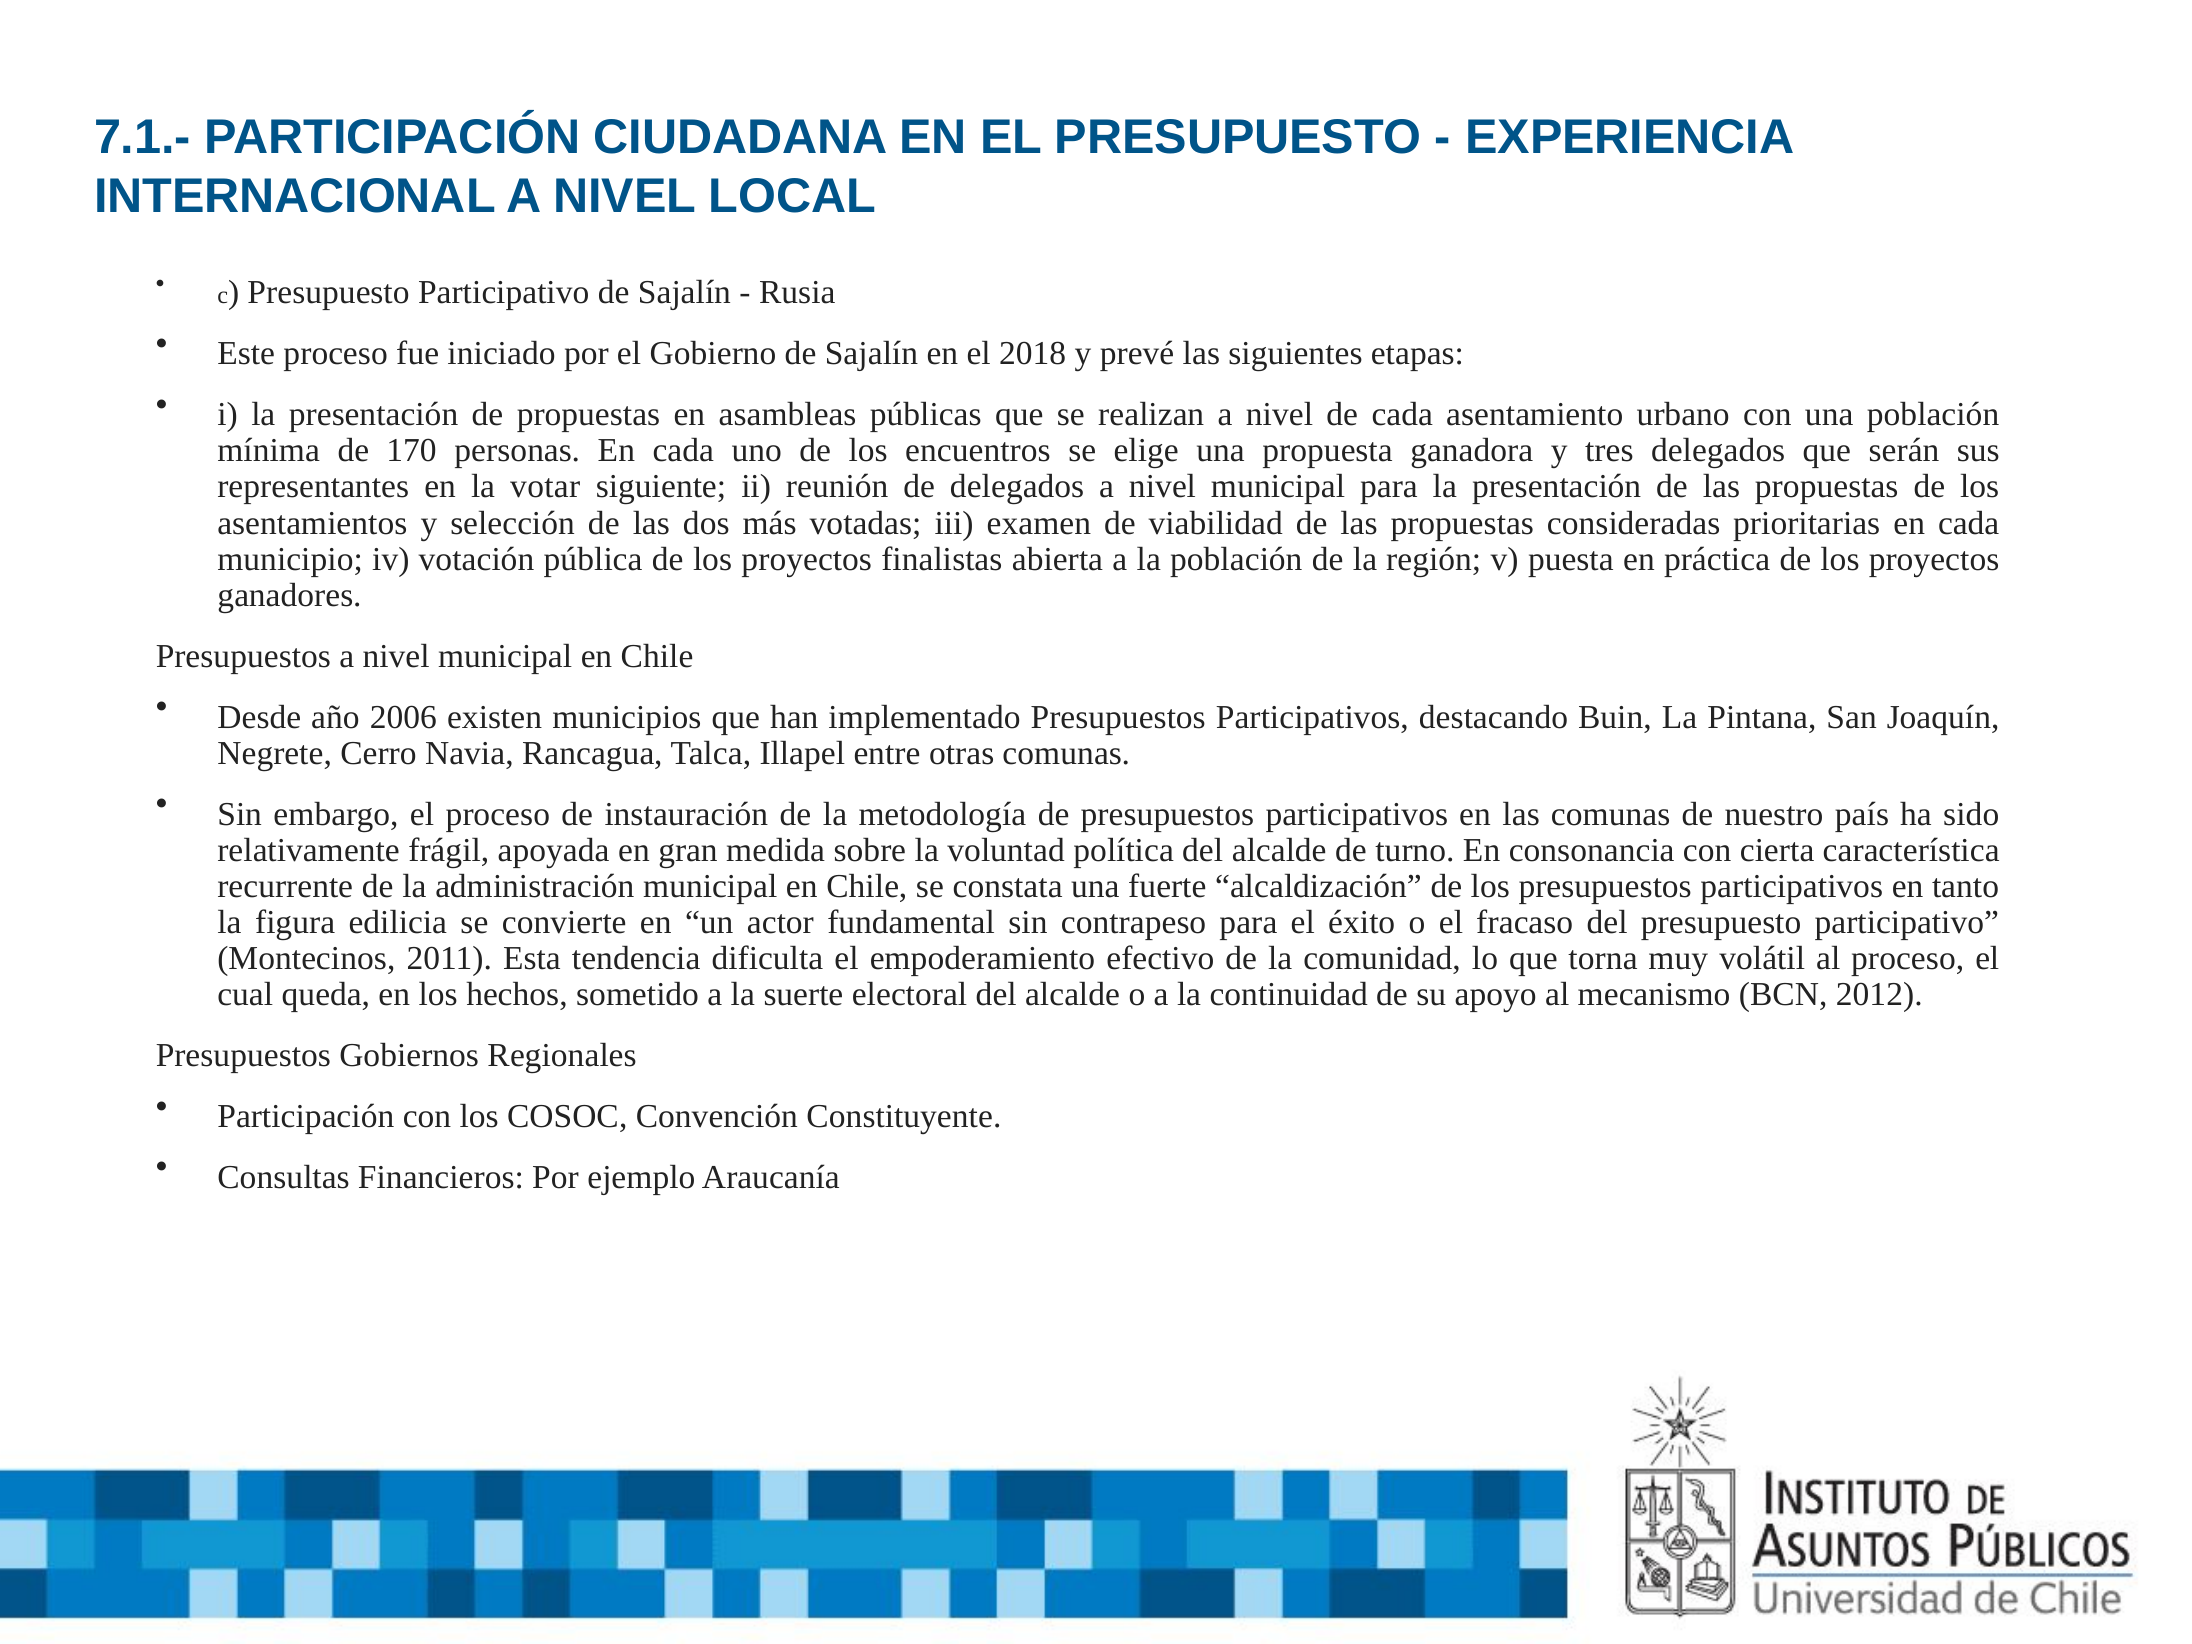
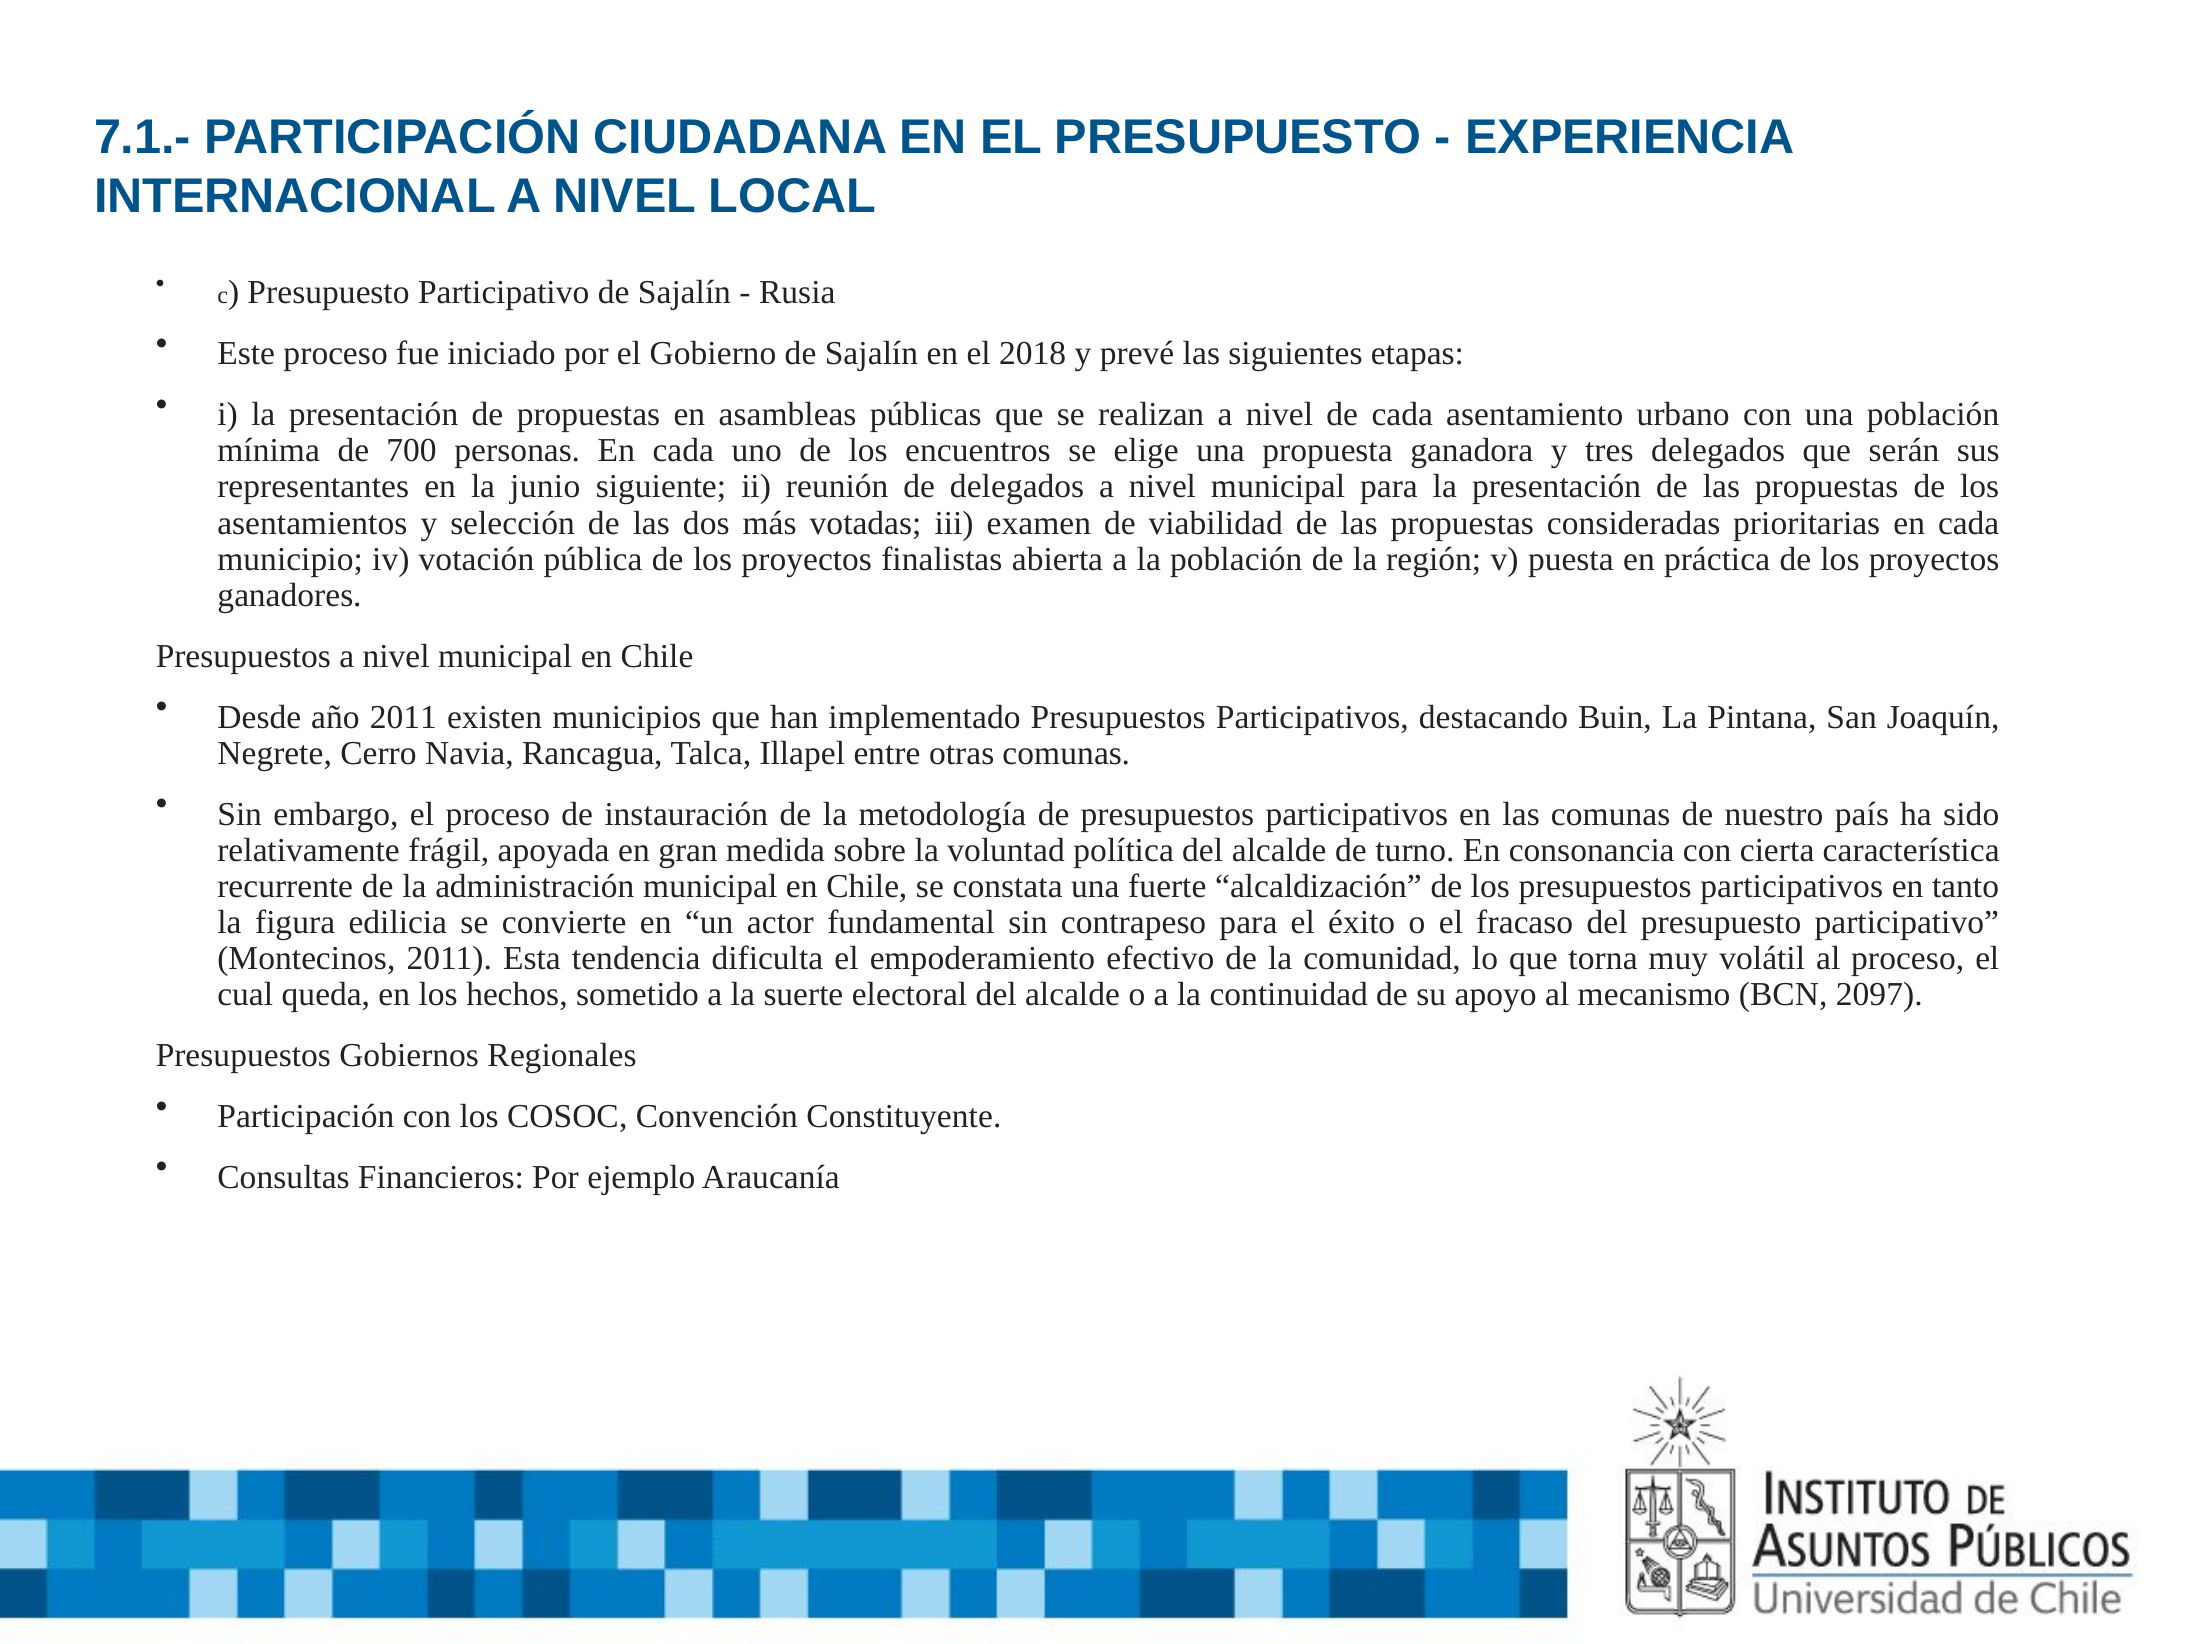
170: 170 -> 700
votar: votar -> junio
año 2006: 2006 -> 2011
2012: 2012 -> 2097
